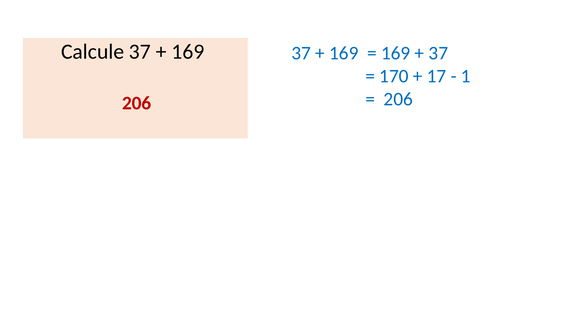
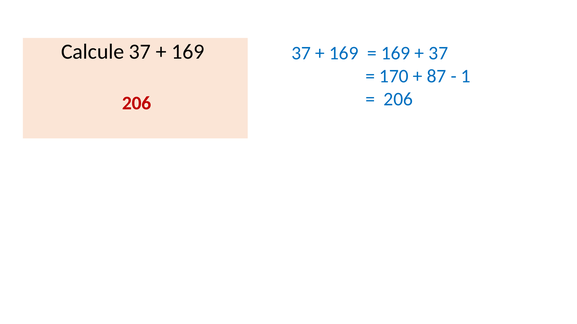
17: 17 -> 87
